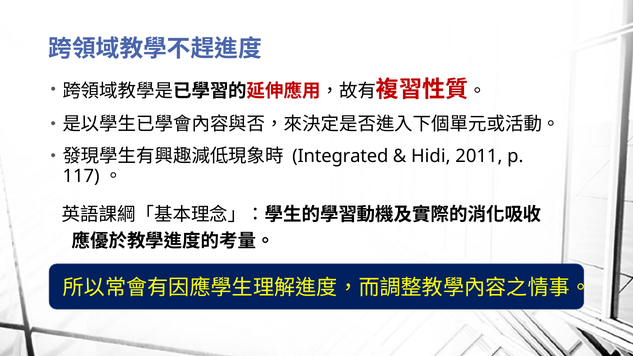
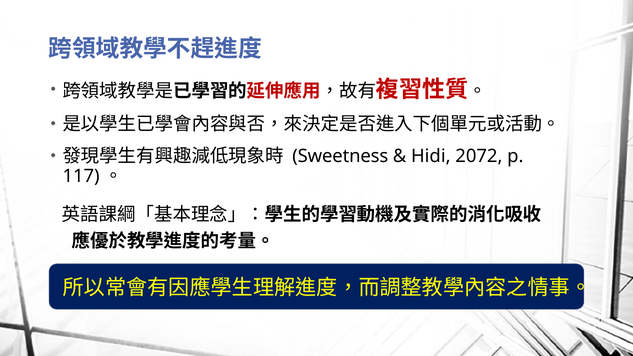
Integrated: Integrated -> Sweetness
2011: 2011 -> 2072
